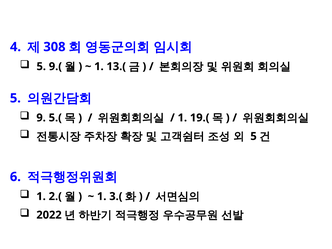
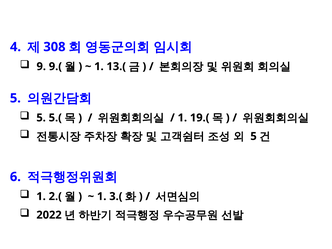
5 at (41, 66): 5 -> 9
9 at (41, 118): 9 -> 5
